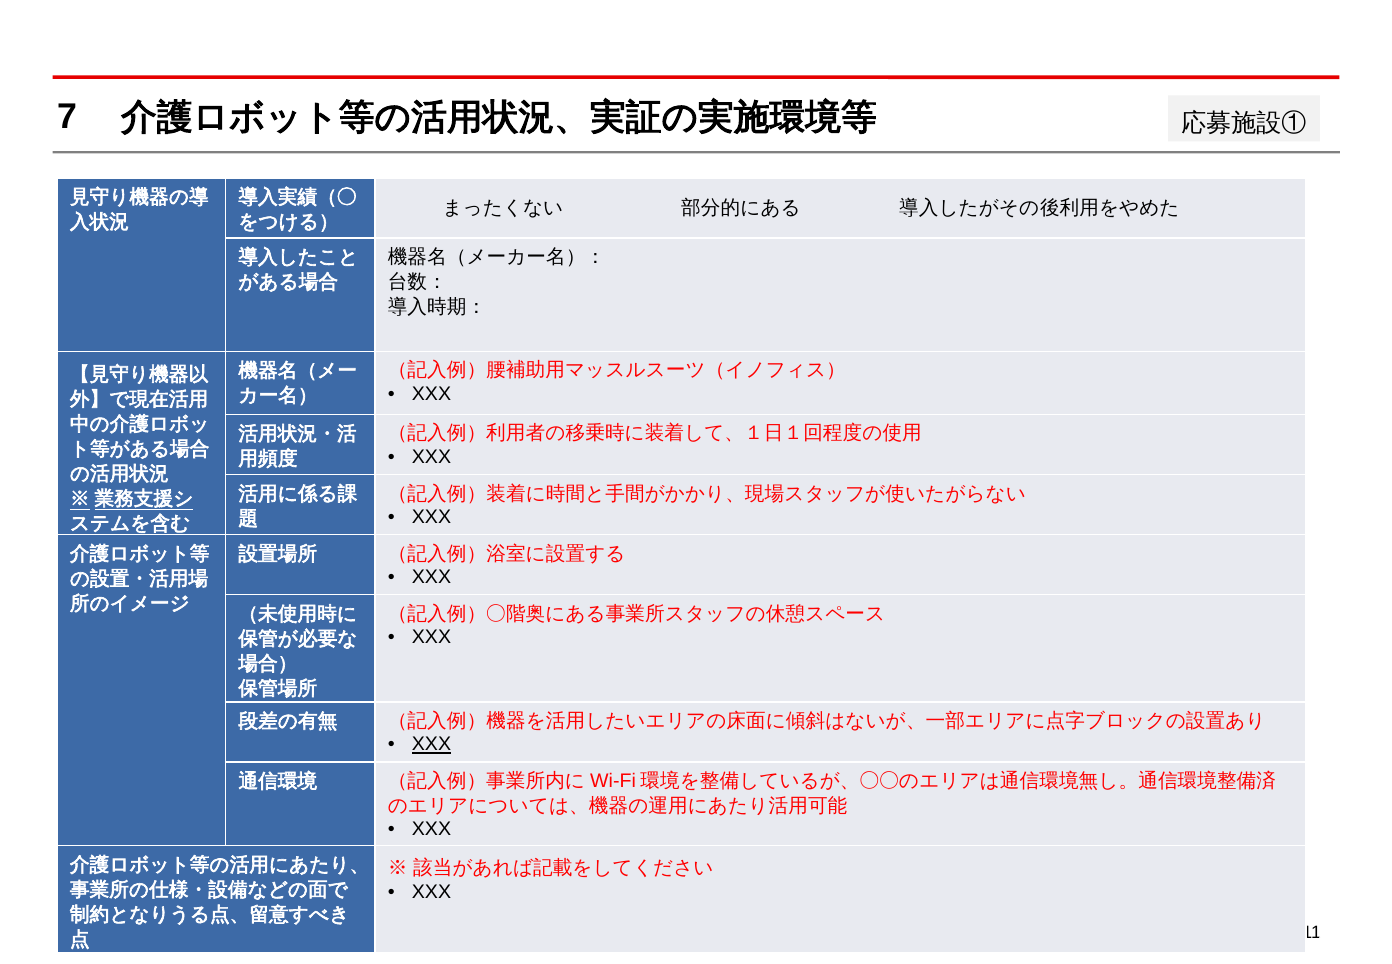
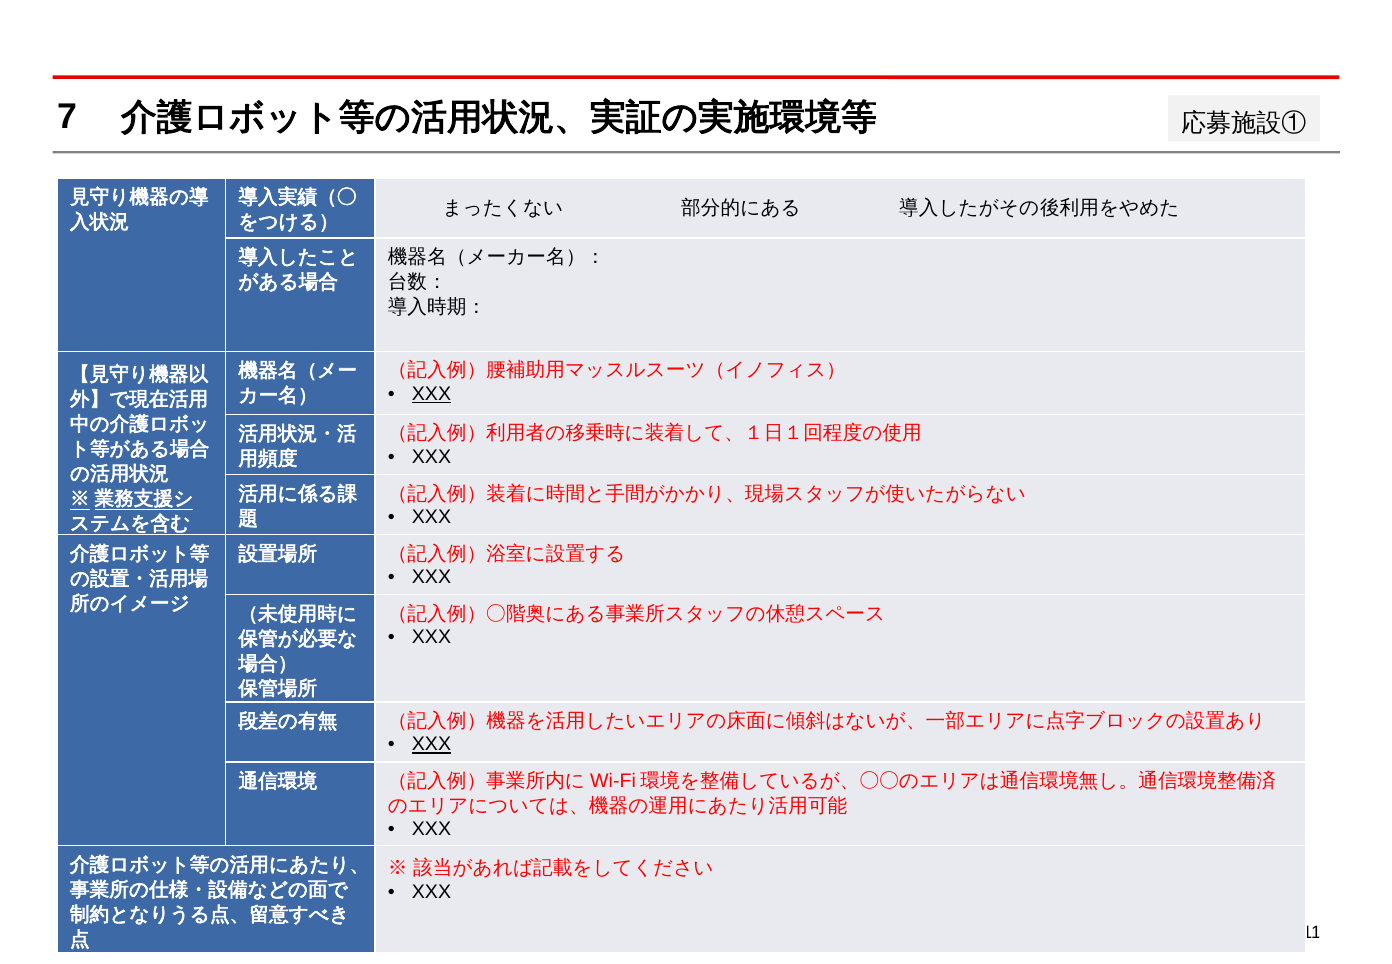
XXX at (432, 394) underline: none -> present
